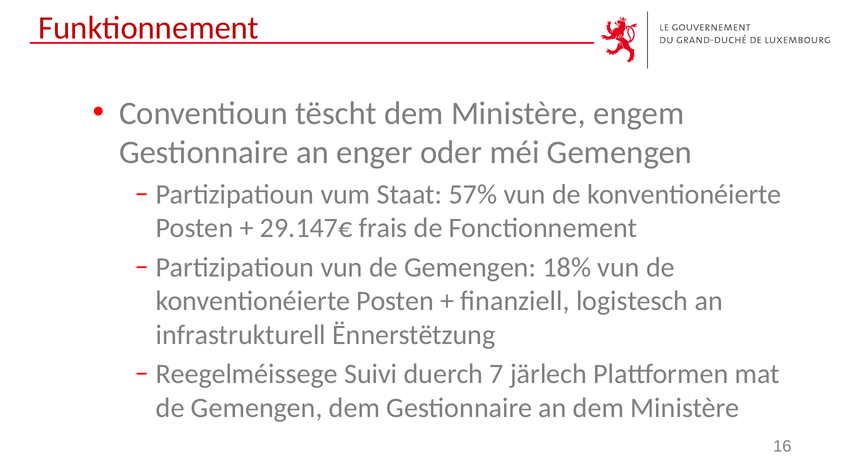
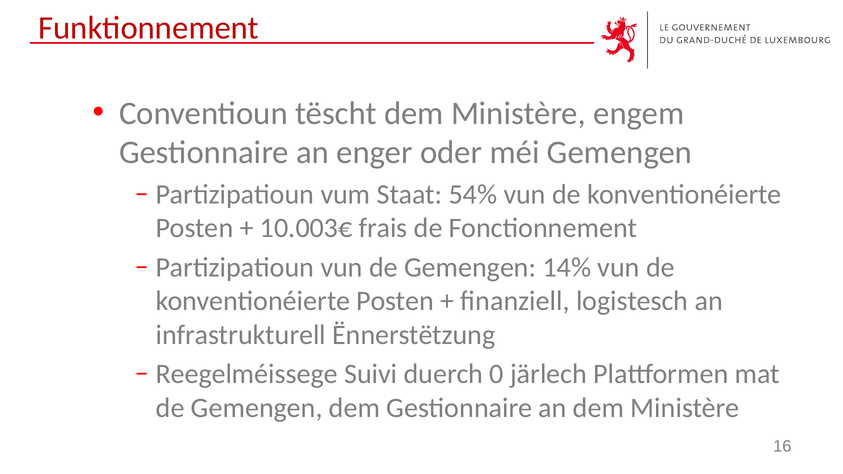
57%: 57% -> 54%
29.147€: 29.147€ -> 10.003€
18%: 18% -> 14%
7: 7 -> 0
